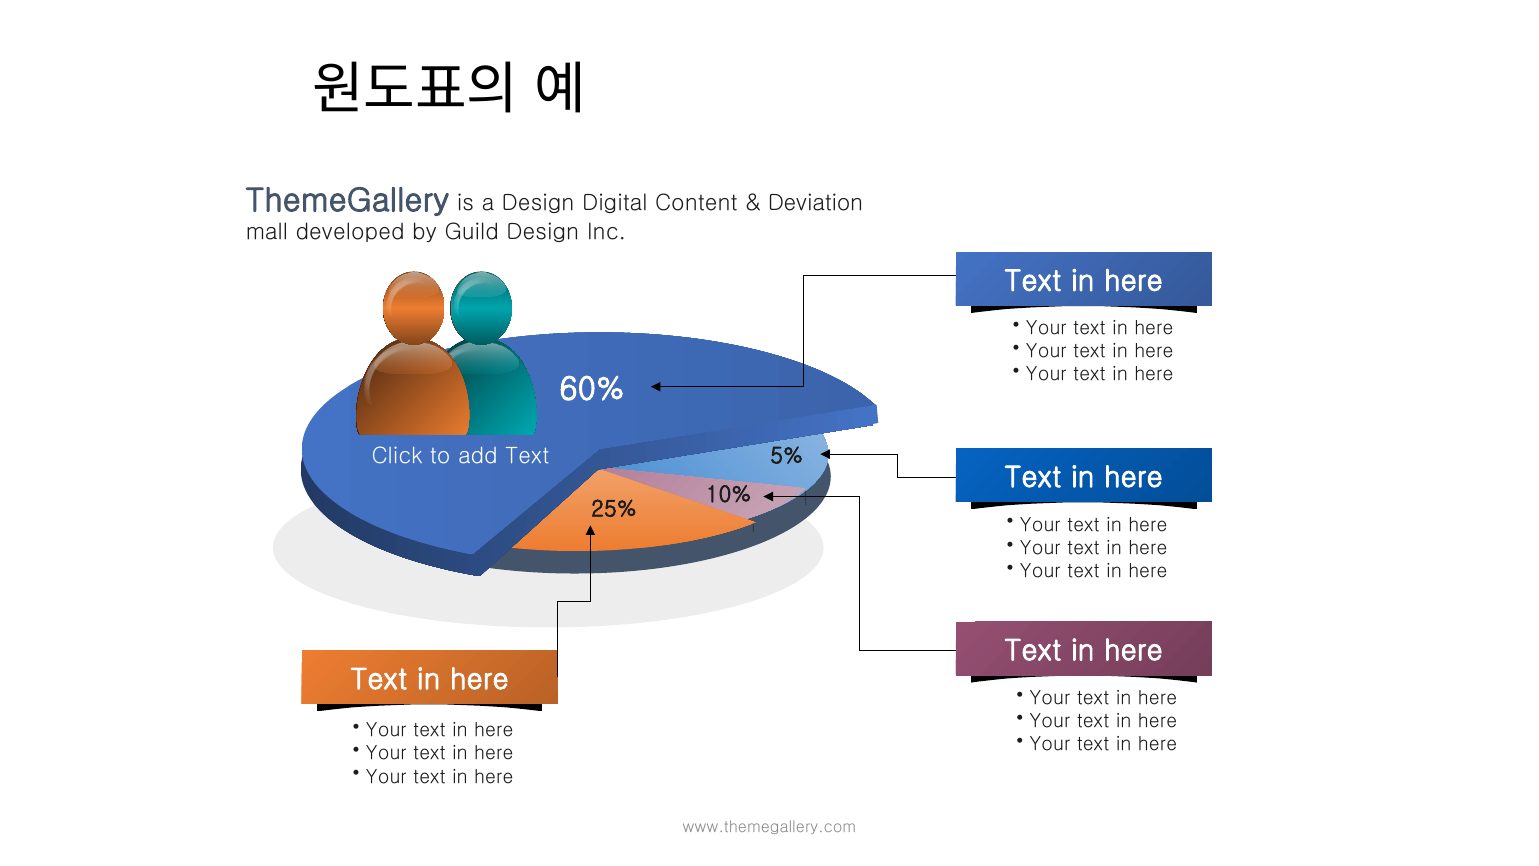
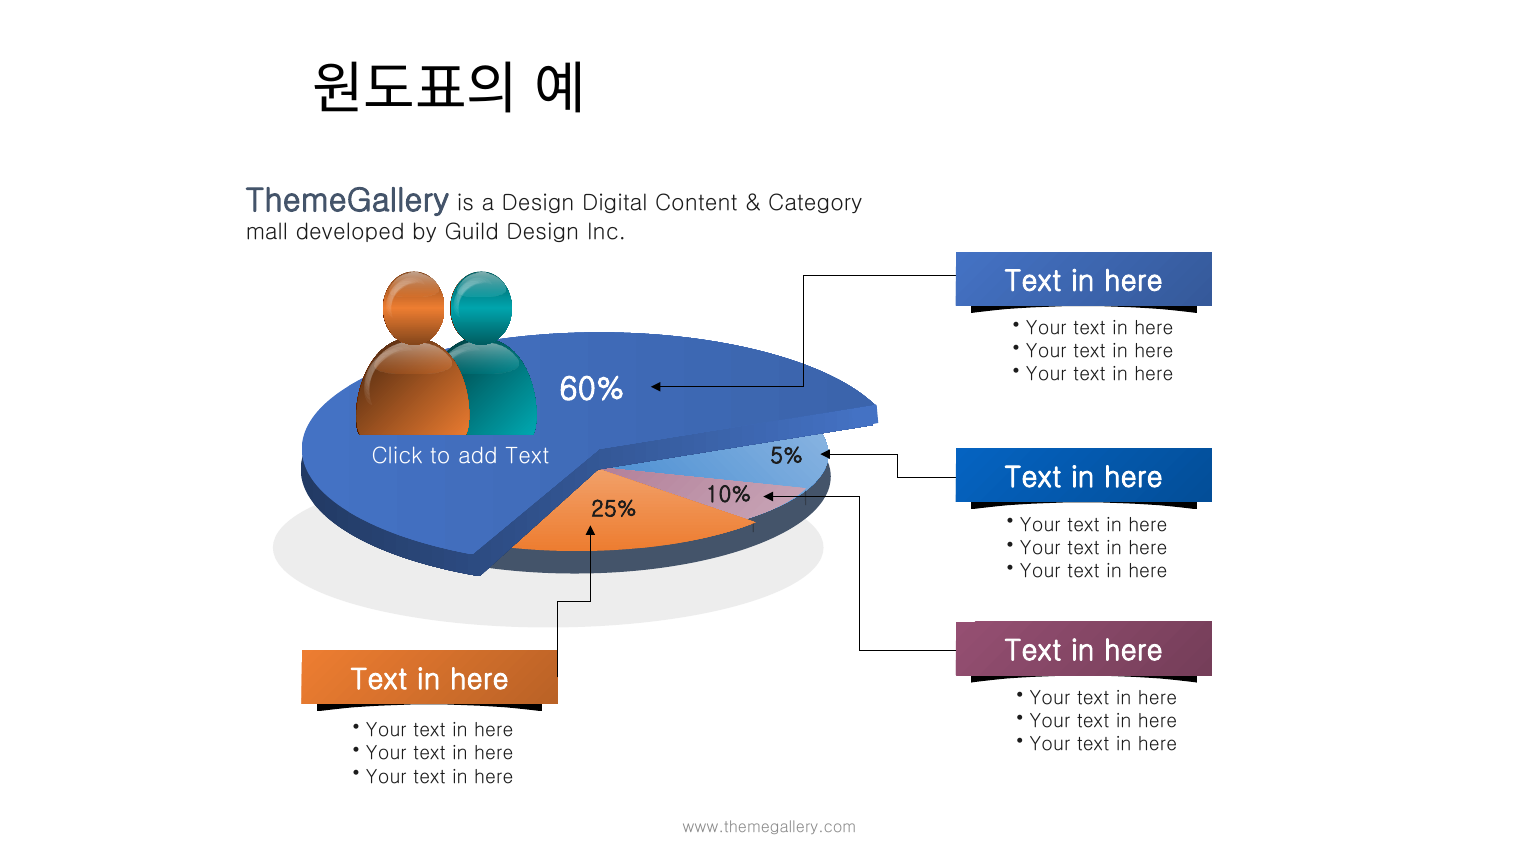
Deviation: Deviation -> Category
